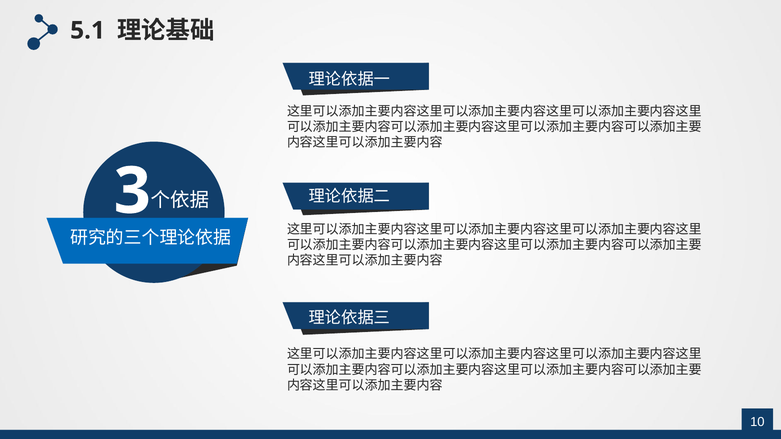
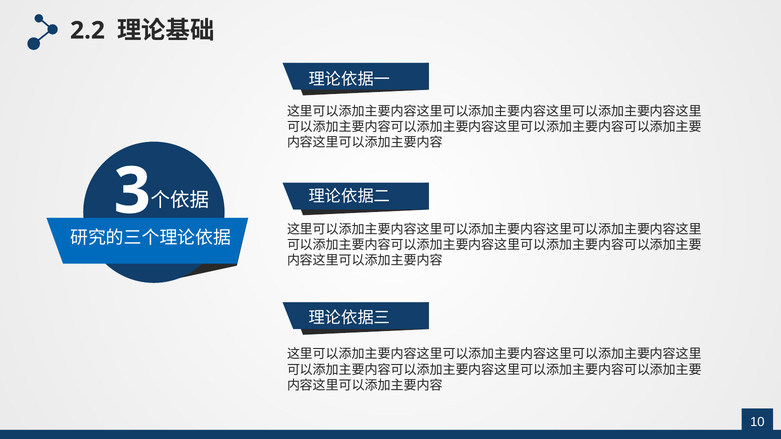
5.1: 5.1 -> 2.2
